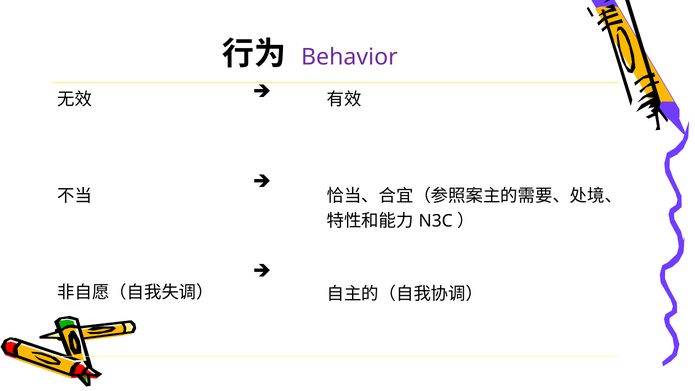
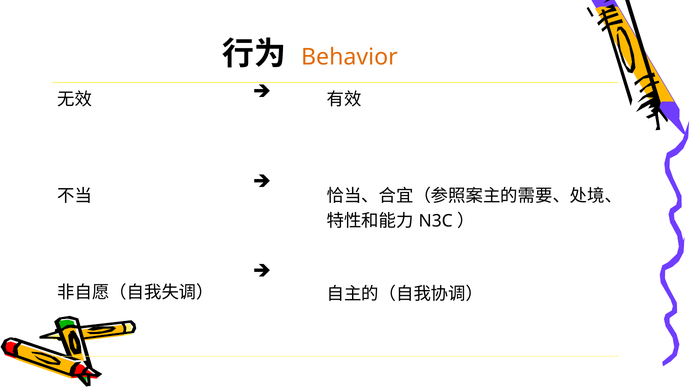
Behavior colour: purple -> orange
